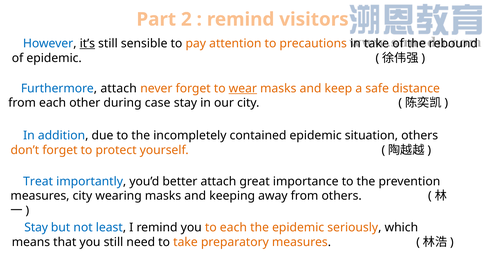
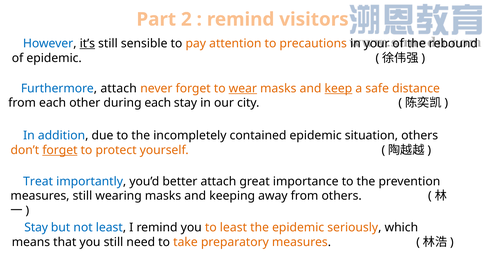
in take: take -> your
keep underline: none -> present
during case: case -> each
forget at (60, 150) underline: none -> present
measures city: city -> still
to each: each -> least
